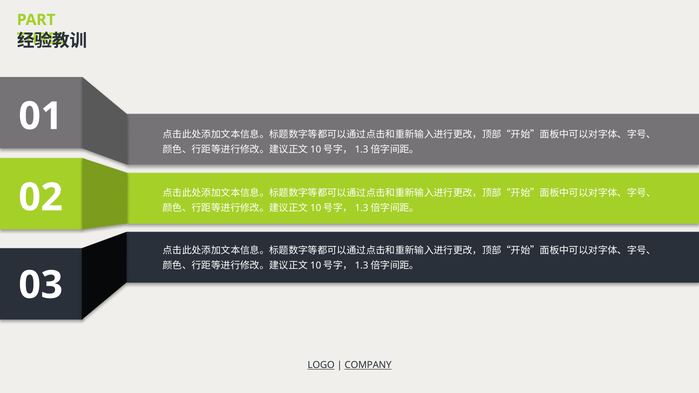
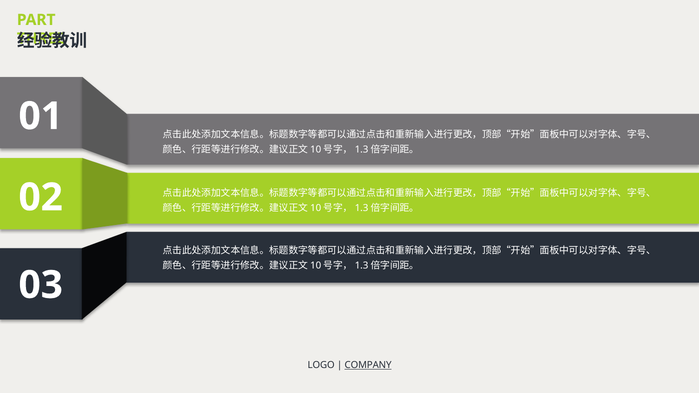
LOGO underline: present -> none
